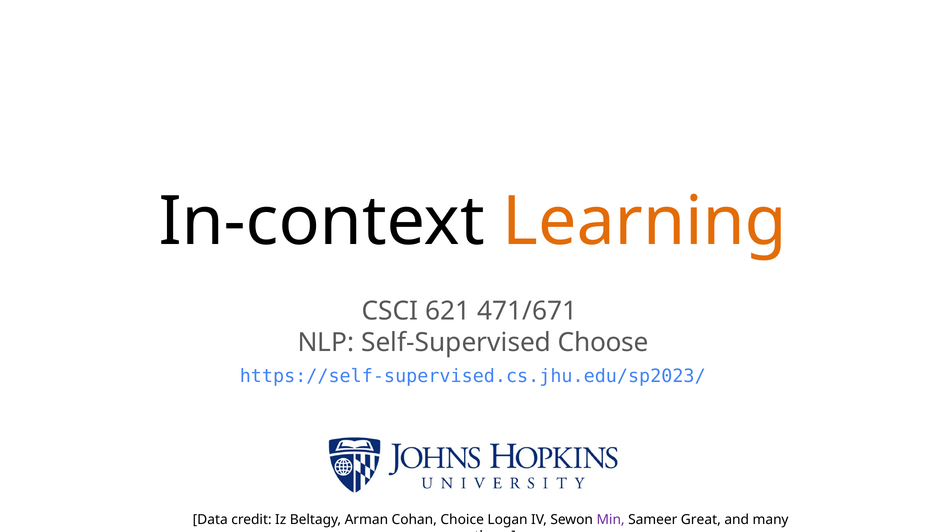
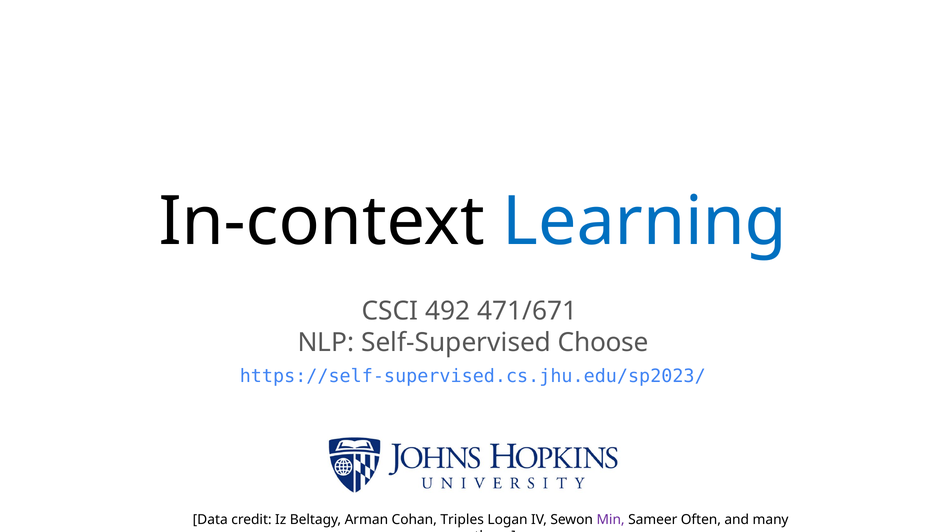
Learning colour: orange -> blue
621: 621 -> 492
Choice: Choice -> Triples
Great: Great -> Often
